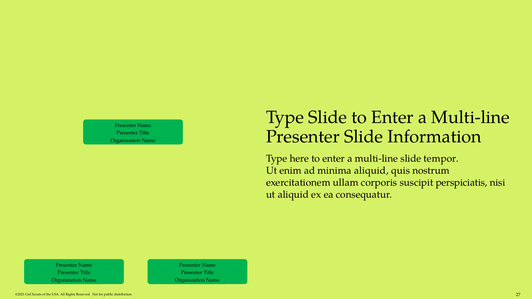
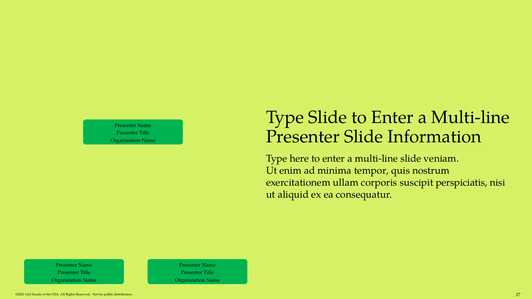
tempor: tempor -> veniam
minima aliquid: aliquid -> tempor
